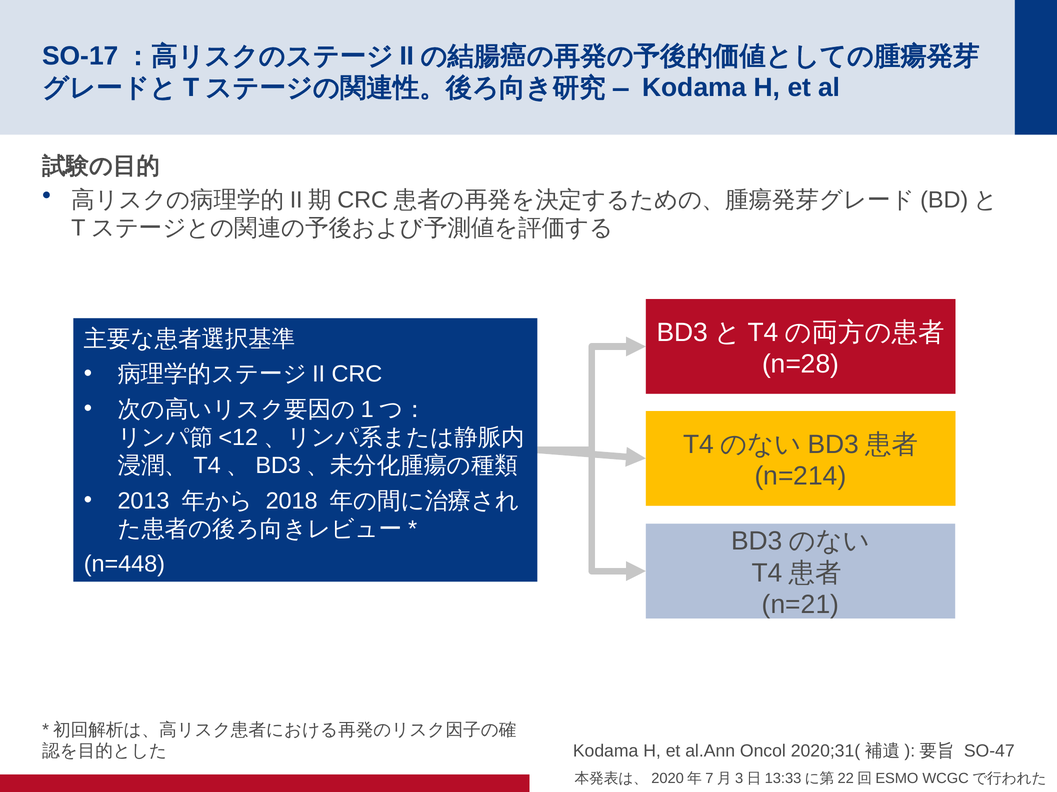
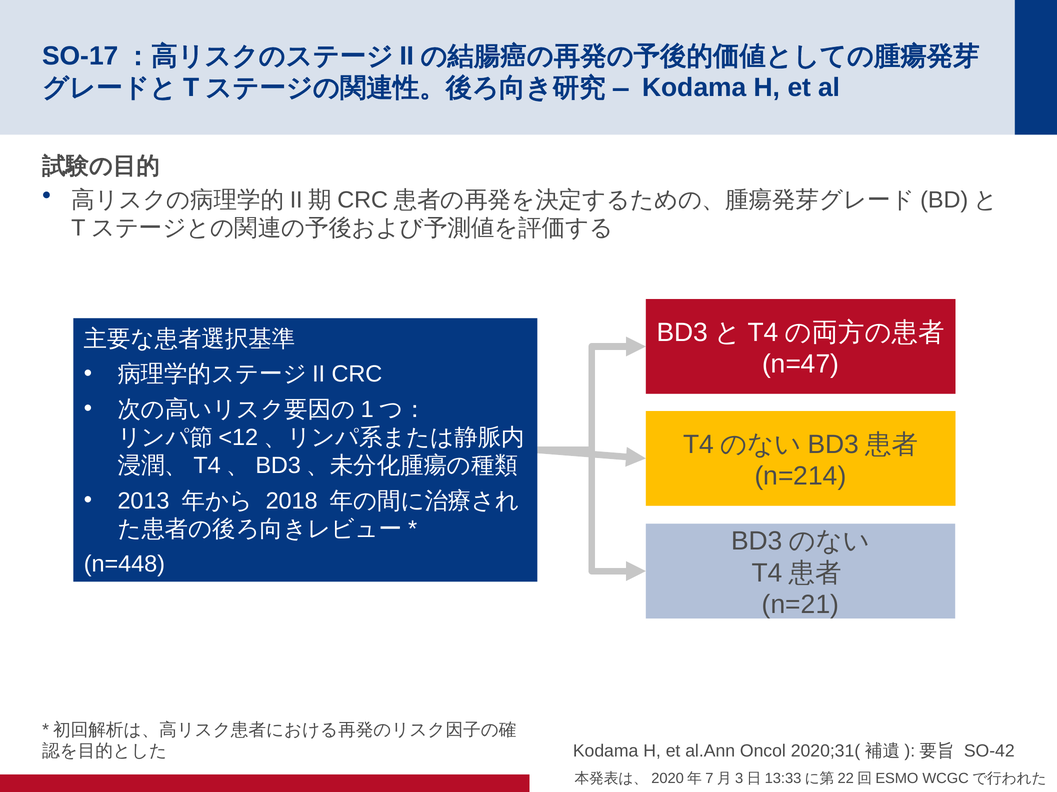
n=28: n=28 -> n=47
SO-47: SO-47 -> SO-42
